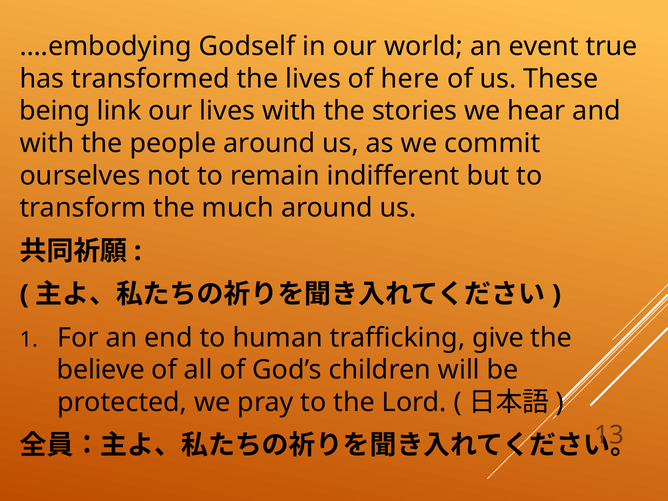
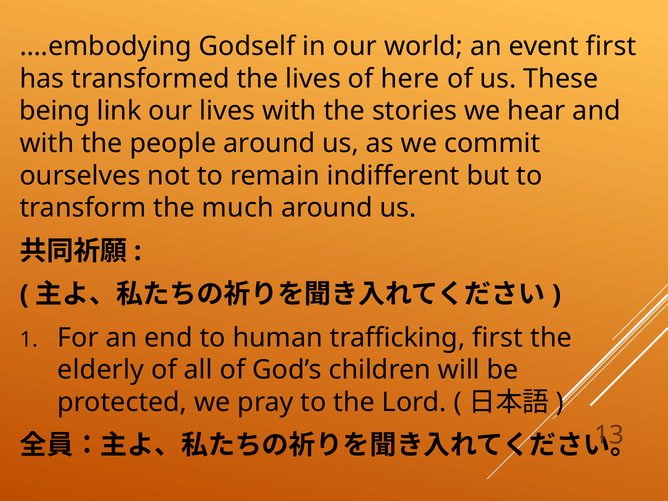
event true: true -> first
trafficking give: give -> first
believe: believe -> elderly
